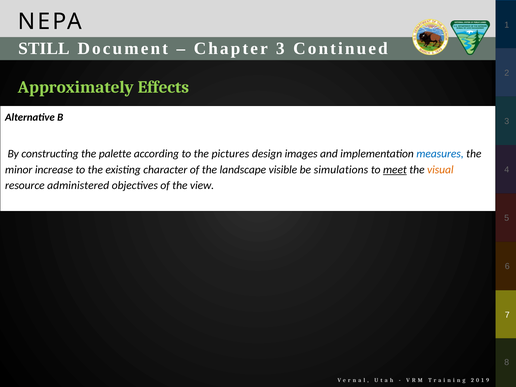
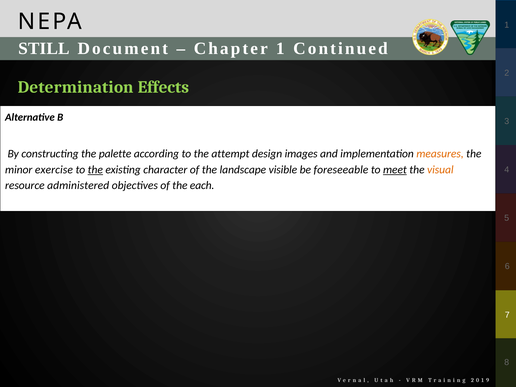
Chapter 3: 3 -> 1
Approximately: Approximately -> Determination
pictures: pictures -> attempt
measures colour: blue -> orange
increase: increase -> exercise
the at (95, 170) underline: none -> present
simulations: simulations -> foreseeable
view: view -> each
